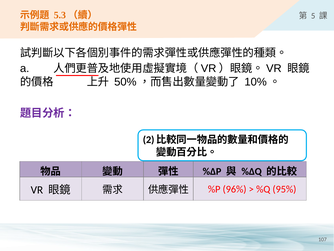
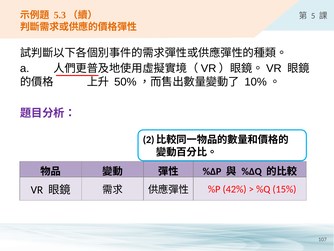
96%: 96% -> 42%
95%: 95% -> 15%
